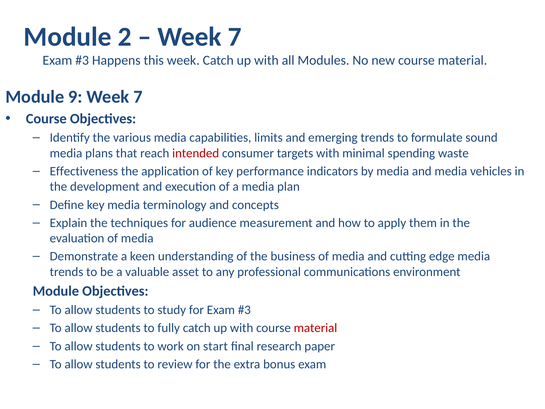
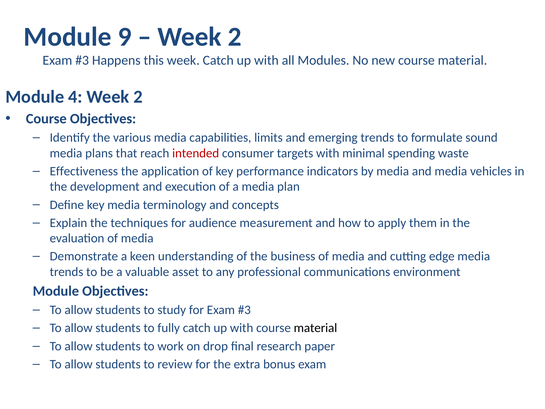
2: 2 -> 9
7 at (235, 37): 7 -> 2
9: 9 -> 4
7 at (138, 97): 7 -> 2
material at (315, 328) colour: red -> black
start: start -> drop
